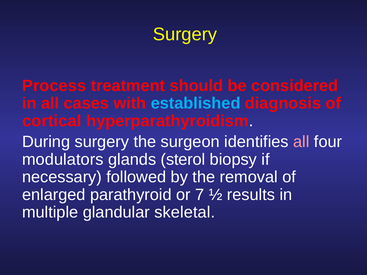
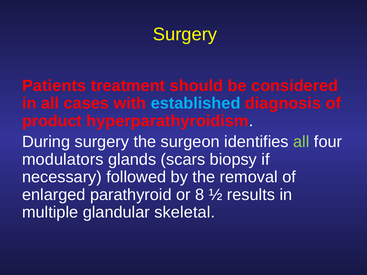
Process: Process -> Patients
cortical: cortical -> product
all at (301, 142) colour: pink -> light green
sterol: sterol -> scars
7: 7 -> 8
